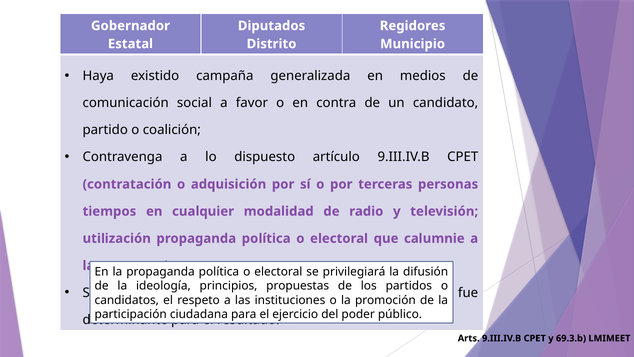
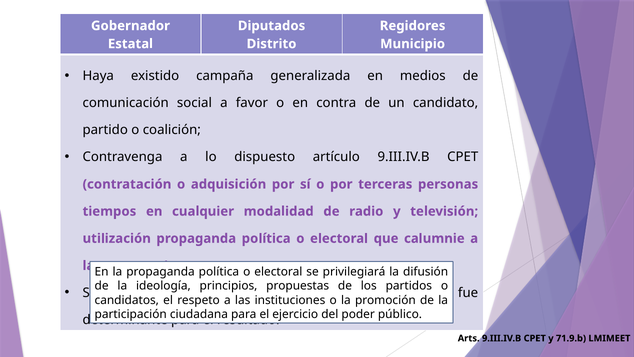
69.3.b: 69.3.b -> 71.9.b
